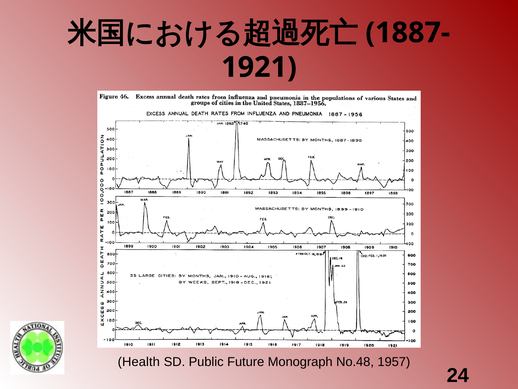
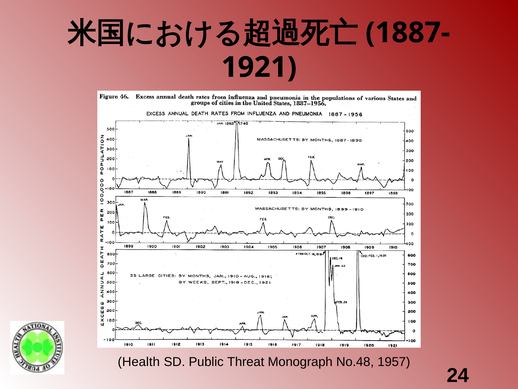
Future: Future -> Threat
